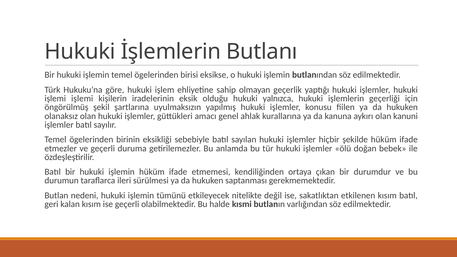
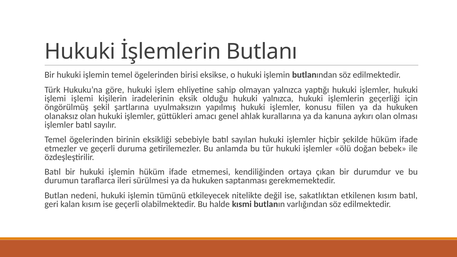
olmayan geçerlik: geçerlik -> yalnızca
kanuni: kanuni -> olması
